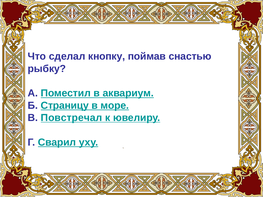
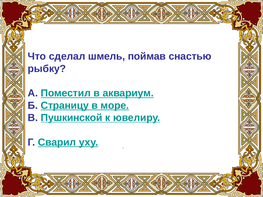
кнопку: кнопку -> шмель
Повстречал: Повстречал -> Пушкинской
